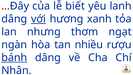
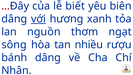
lanh: lanh -> biên
nhưng: nhưng -> nguồn
ngàn: ngàn -> sông
bánh underline: present -> none
